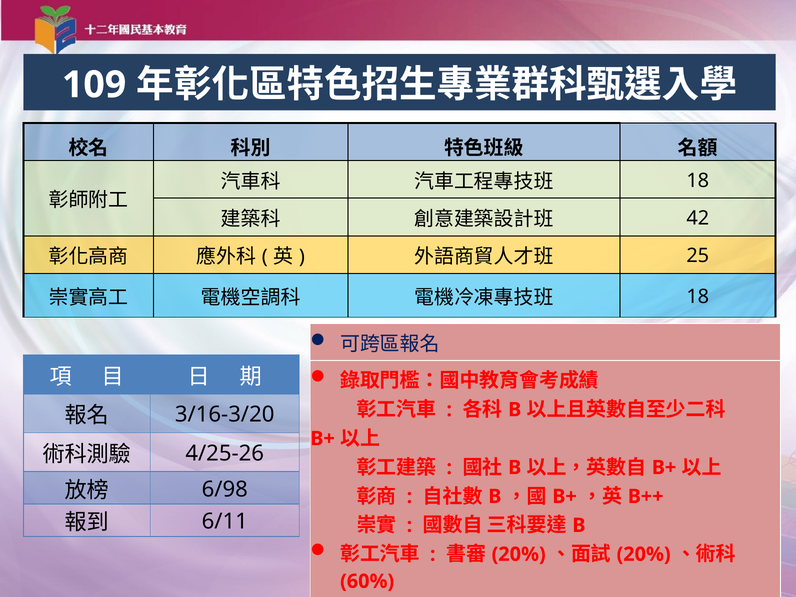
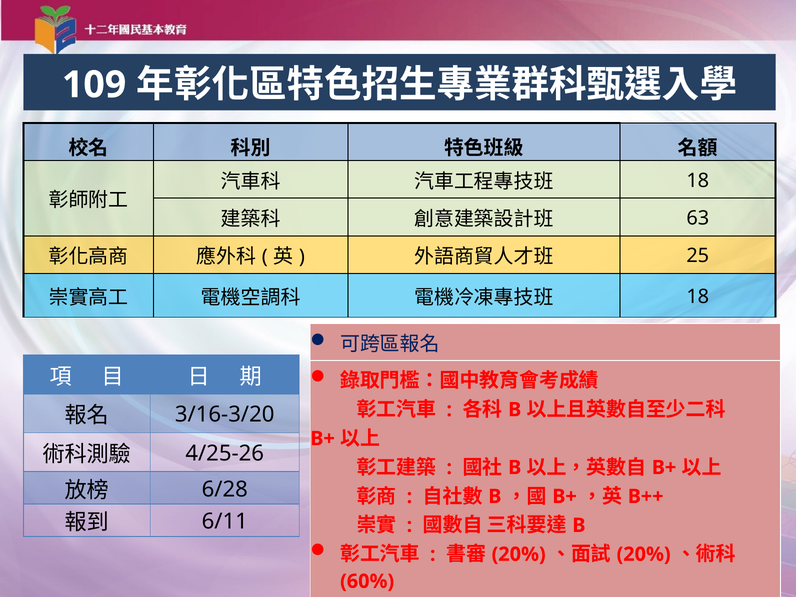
42: 42 -> 63
6/98: 6/98 -> 6/28
